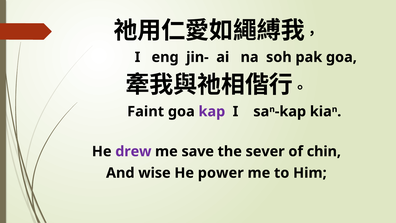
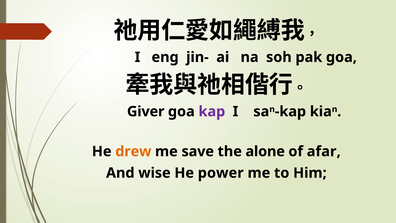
Faint: Faint -> Giver
drew colour: purple -> orange
sever: sever -> alone
chin: chin -> afar
